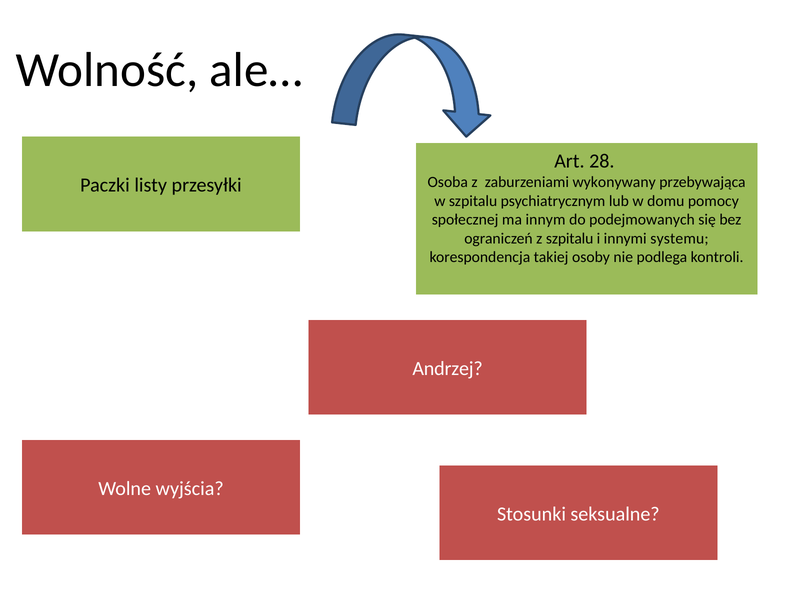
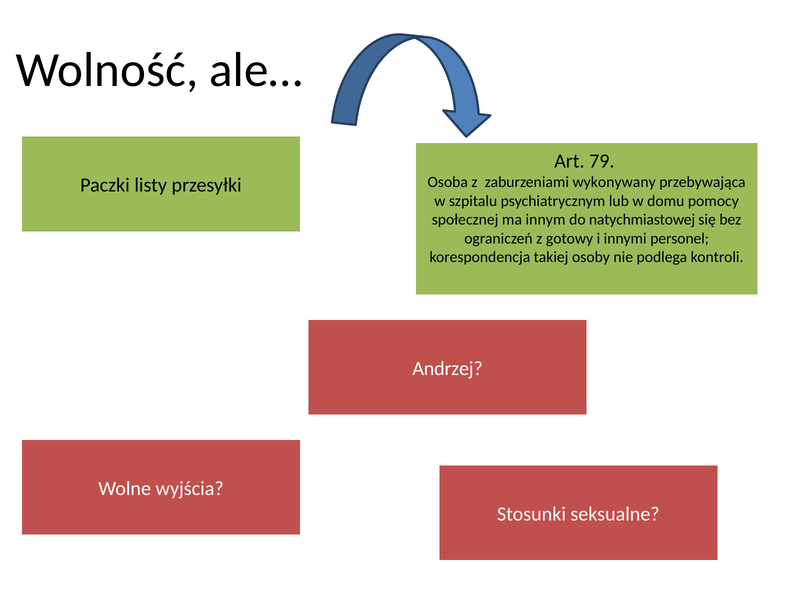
28: 28 -> 79
podejmowanych: podejmowanych -> natychmiastowej
z szpitalu: szpitalu -> gotowy
systemu: systemu -> personel
